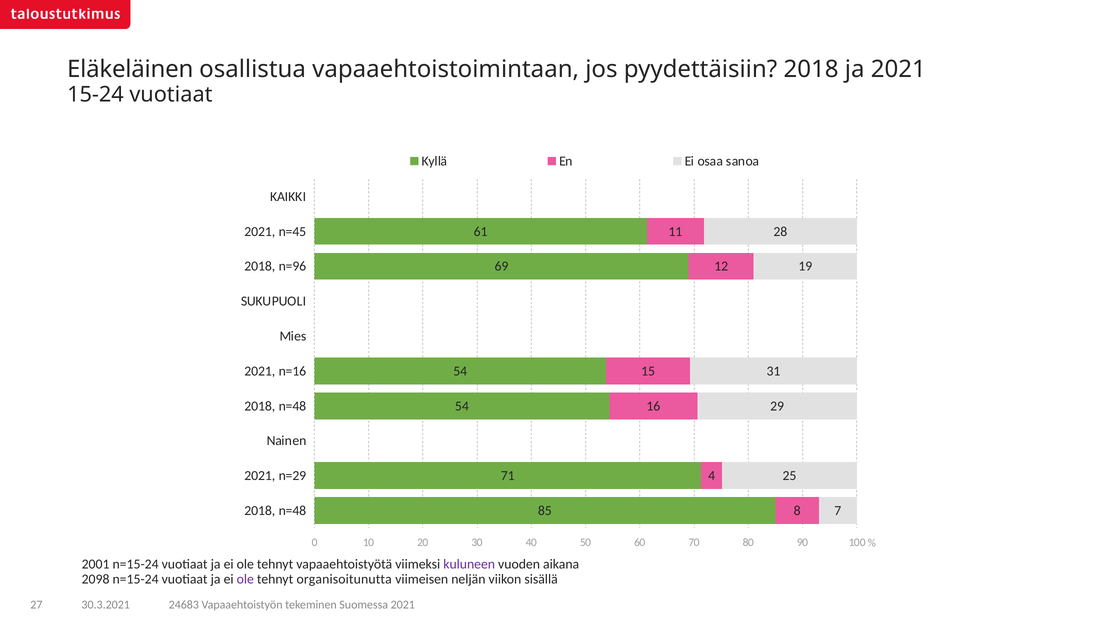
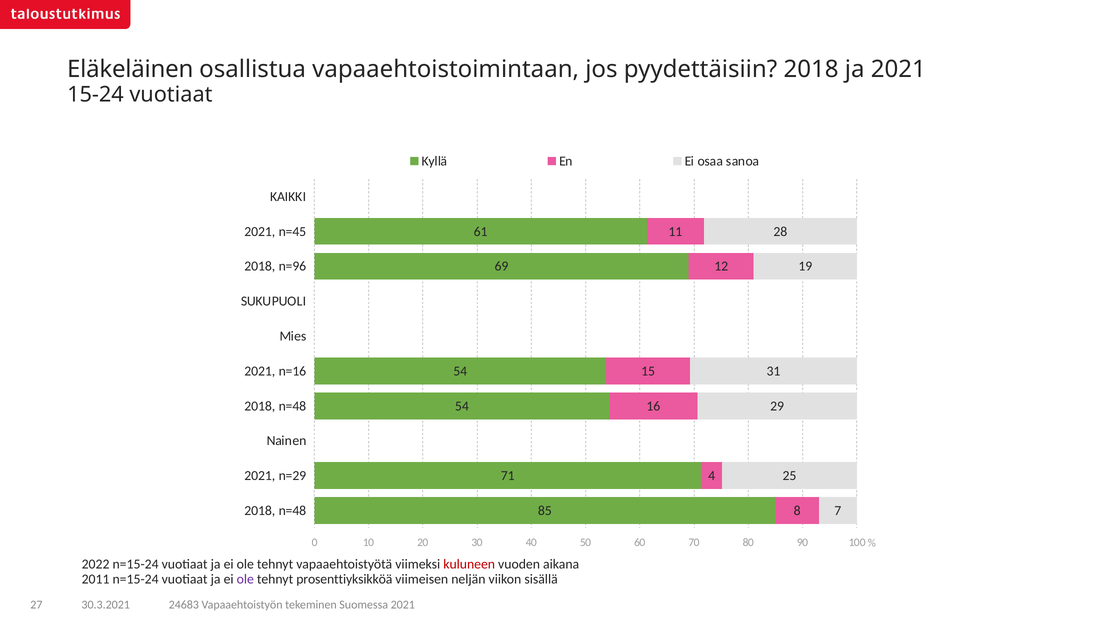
2001: 2001 -> 2022
kuluneen colour: purple -> red
2098: 2098 -> 2011
organisoitunutta: organisoitunutta -> prosenttiyksikköä
